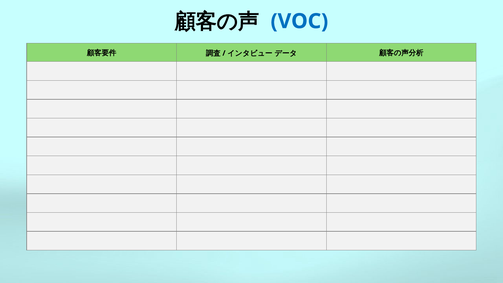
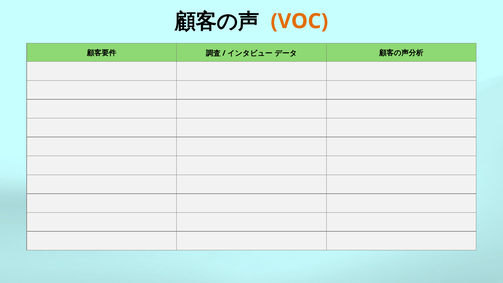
VOC colour: blue -> orange
